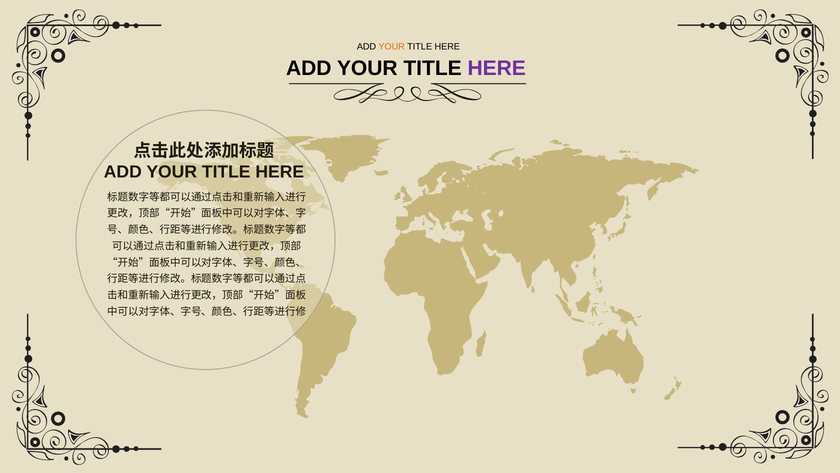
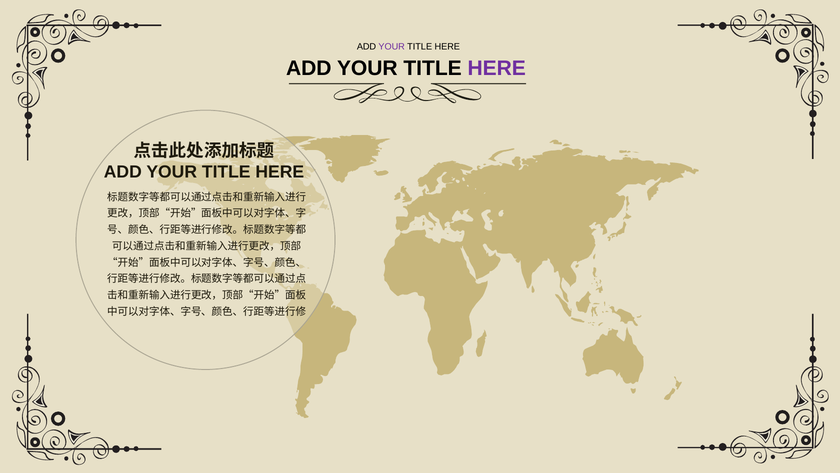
YOUR at (392, 47) colour: orange -> purple
